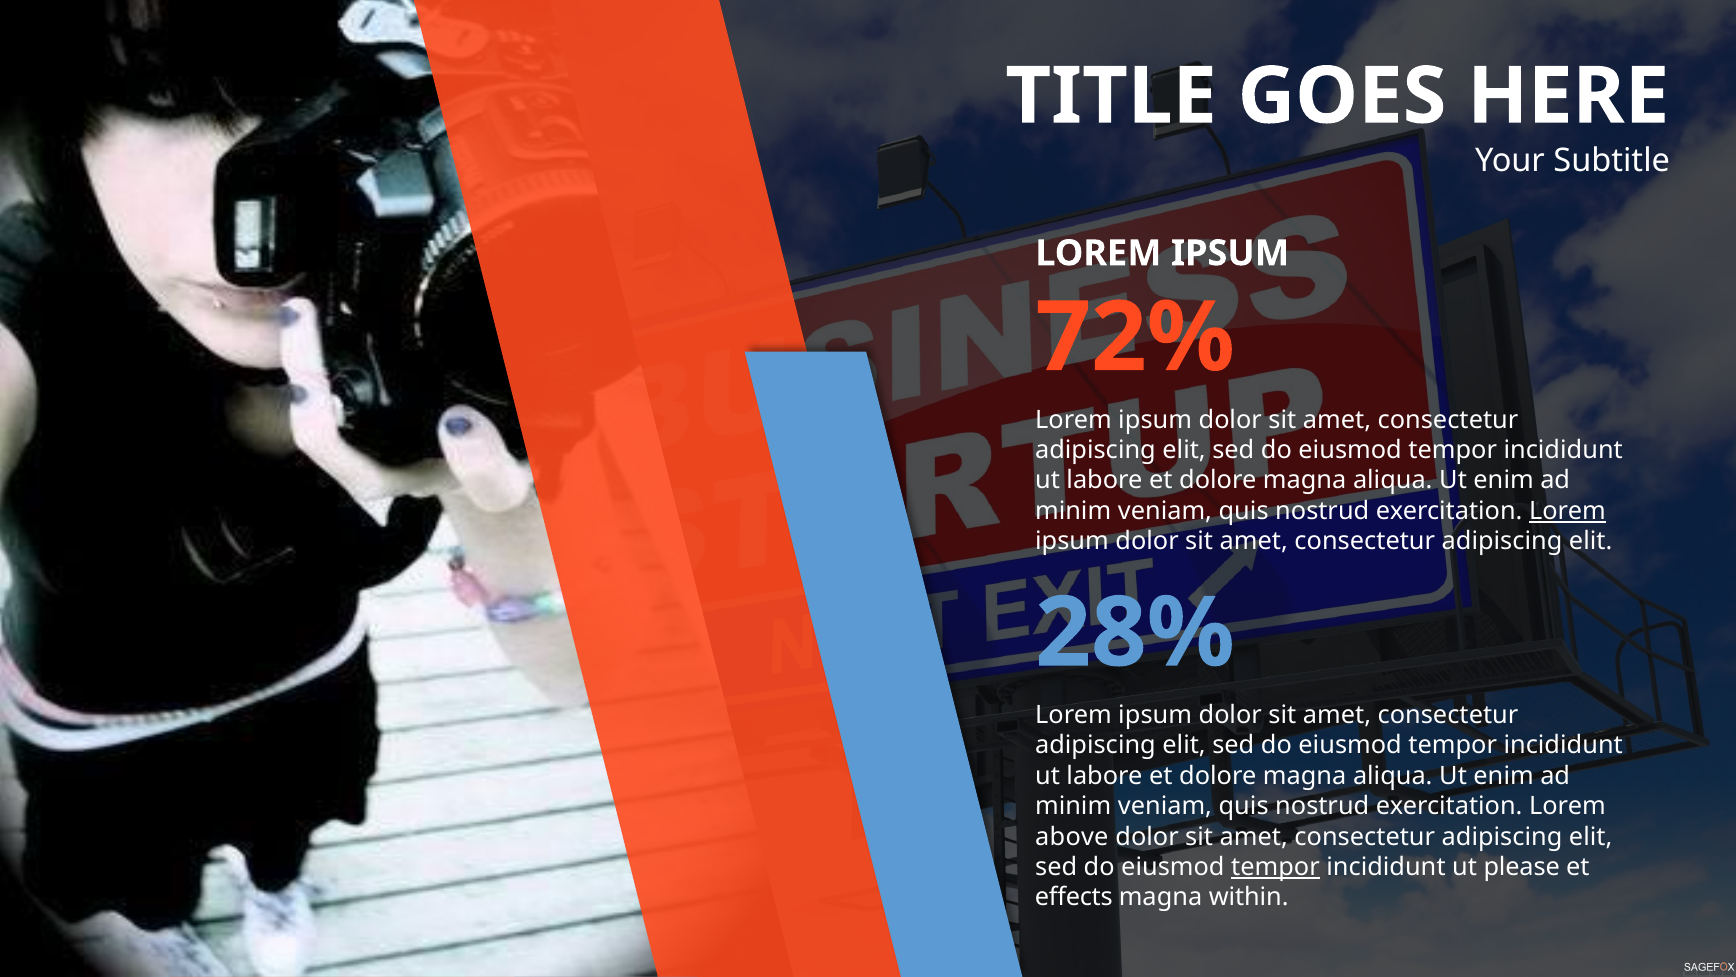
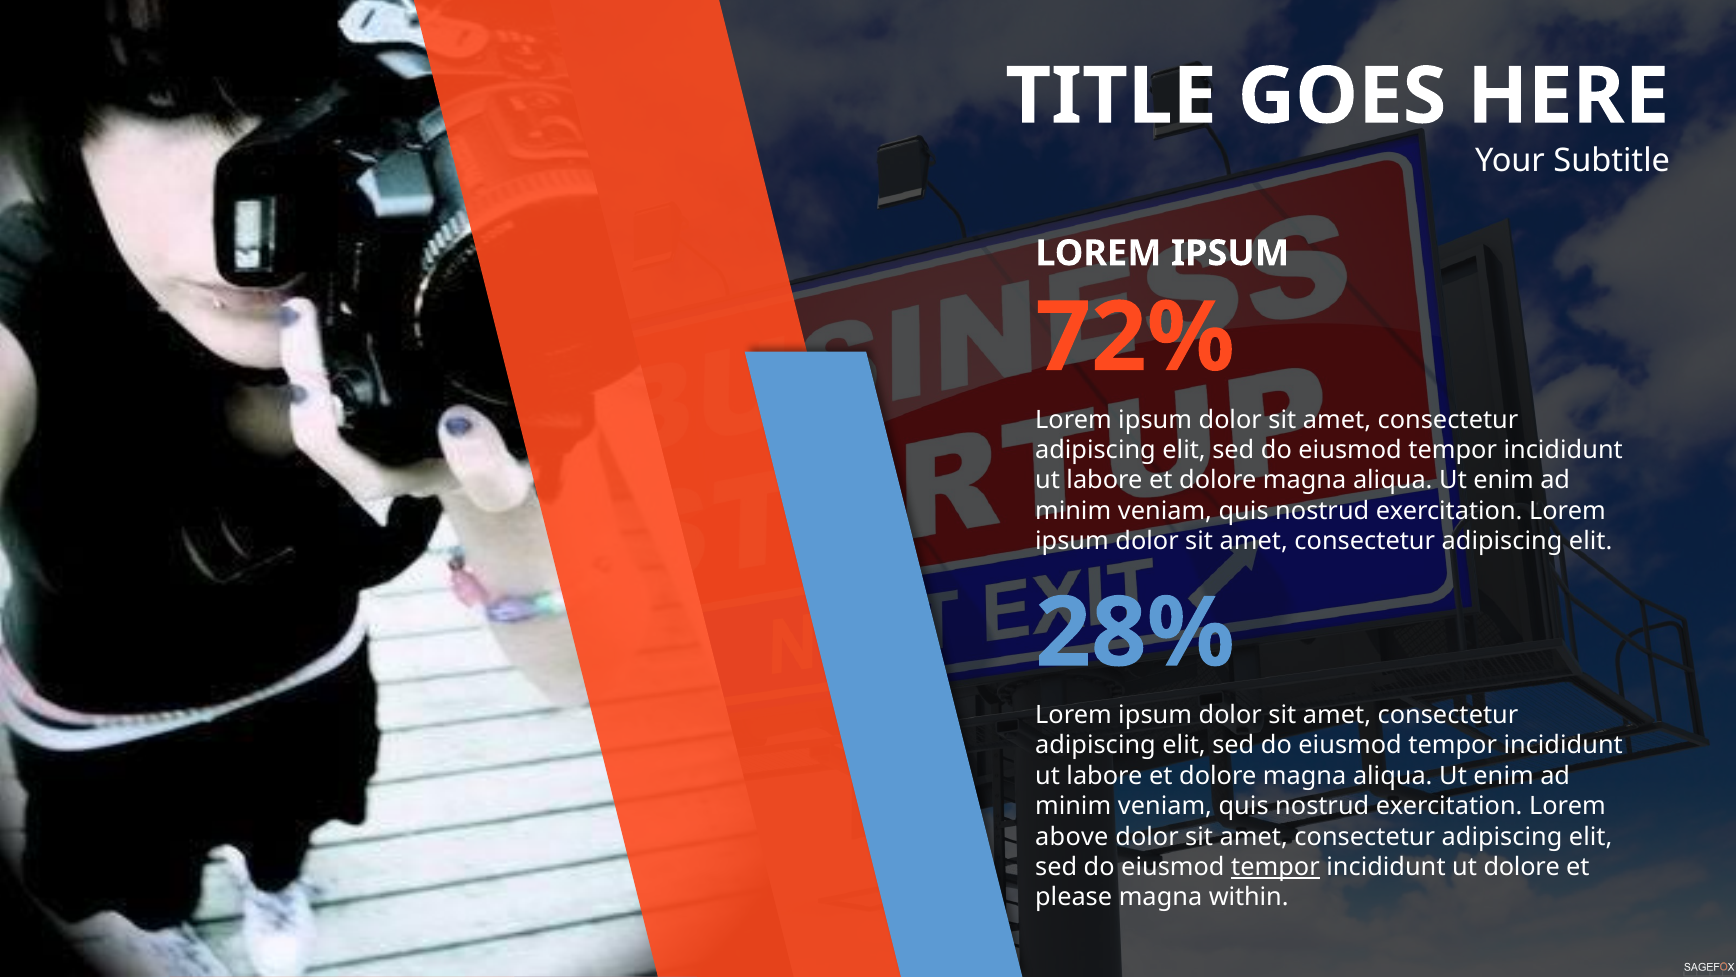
Lorem at (1567, 511) underline: present -> none
ut please: please -> dolore
effects: effects -> please
